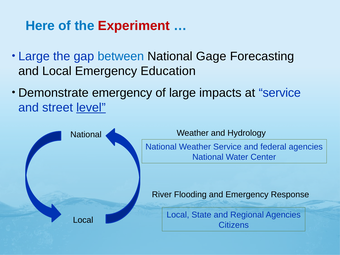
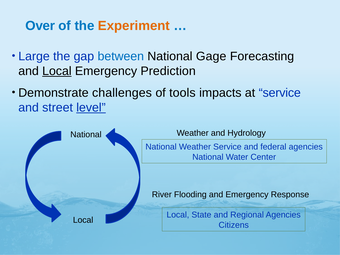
Here: Here -> Over
Experiment colour: red -> orange
Local at (57, 71) underline: none -> present
Education: Education -> Prediction
Demonstrate emergency: emergency -> challenges
of large: large -> tools
